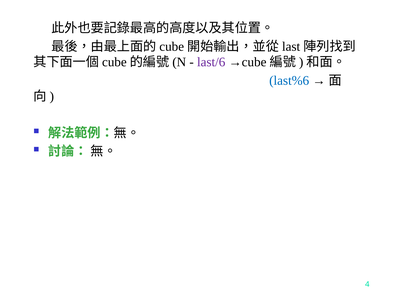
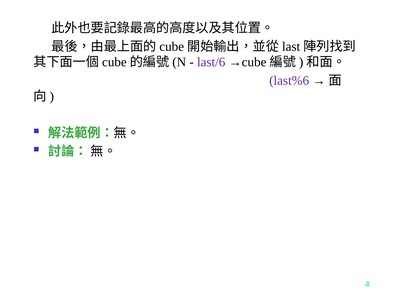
last%6 colour: blue -> purple
